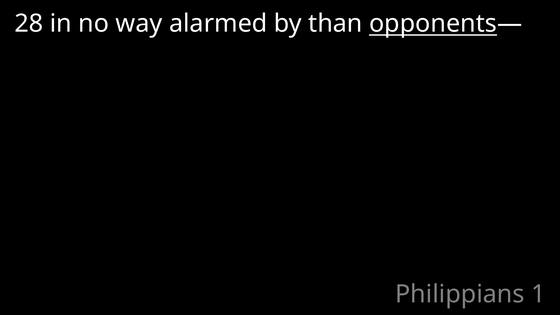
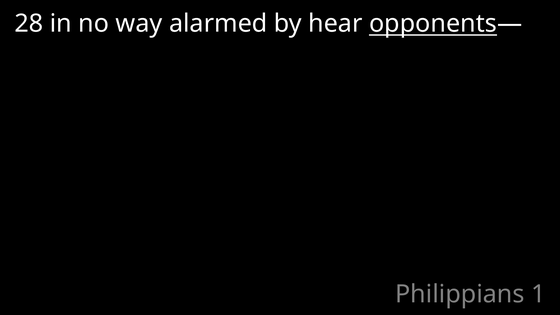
than: than -> hear
